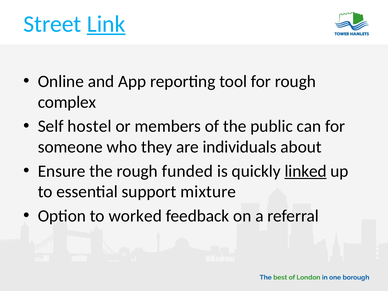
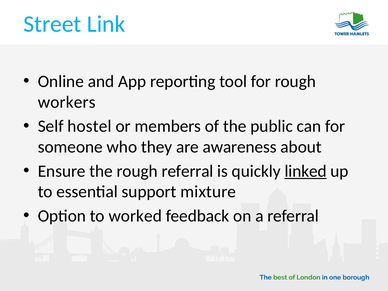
Link underline: present -> none
complex: complex -> workers
individuals: individuals -> awareness
rough funded: funded -> referral
